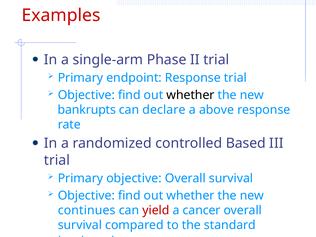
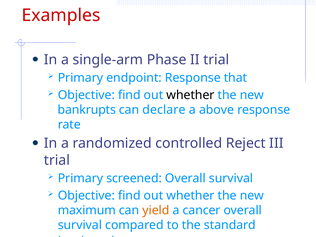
Response trial: trial -> that
Based: Based -> Reject
Primary objective: objective -> screened
continues: continues -> maximum
yield colour: red -> orange
